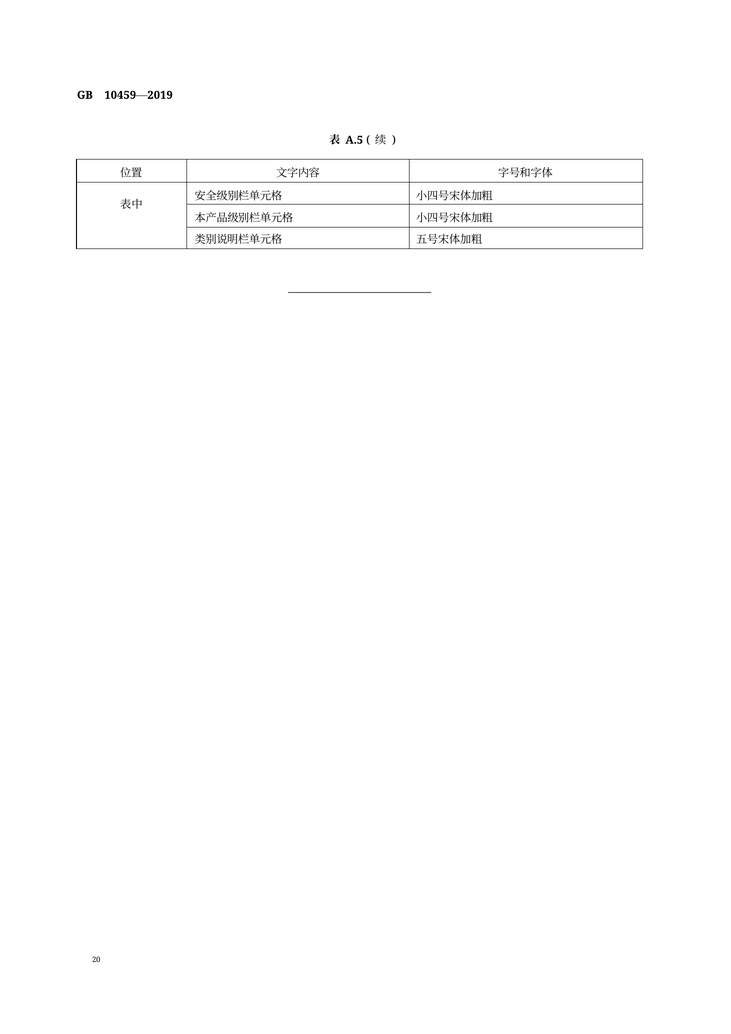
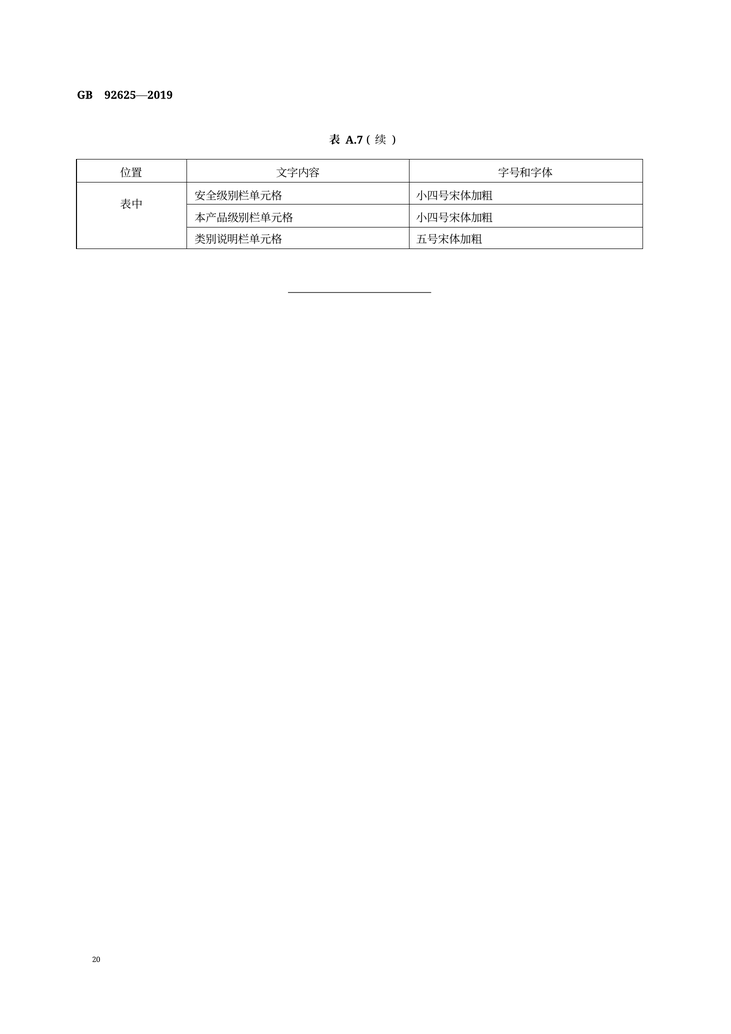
10459—2019: 10459—2019 -> 92625—2019
A.5: A.5 -> A.7
